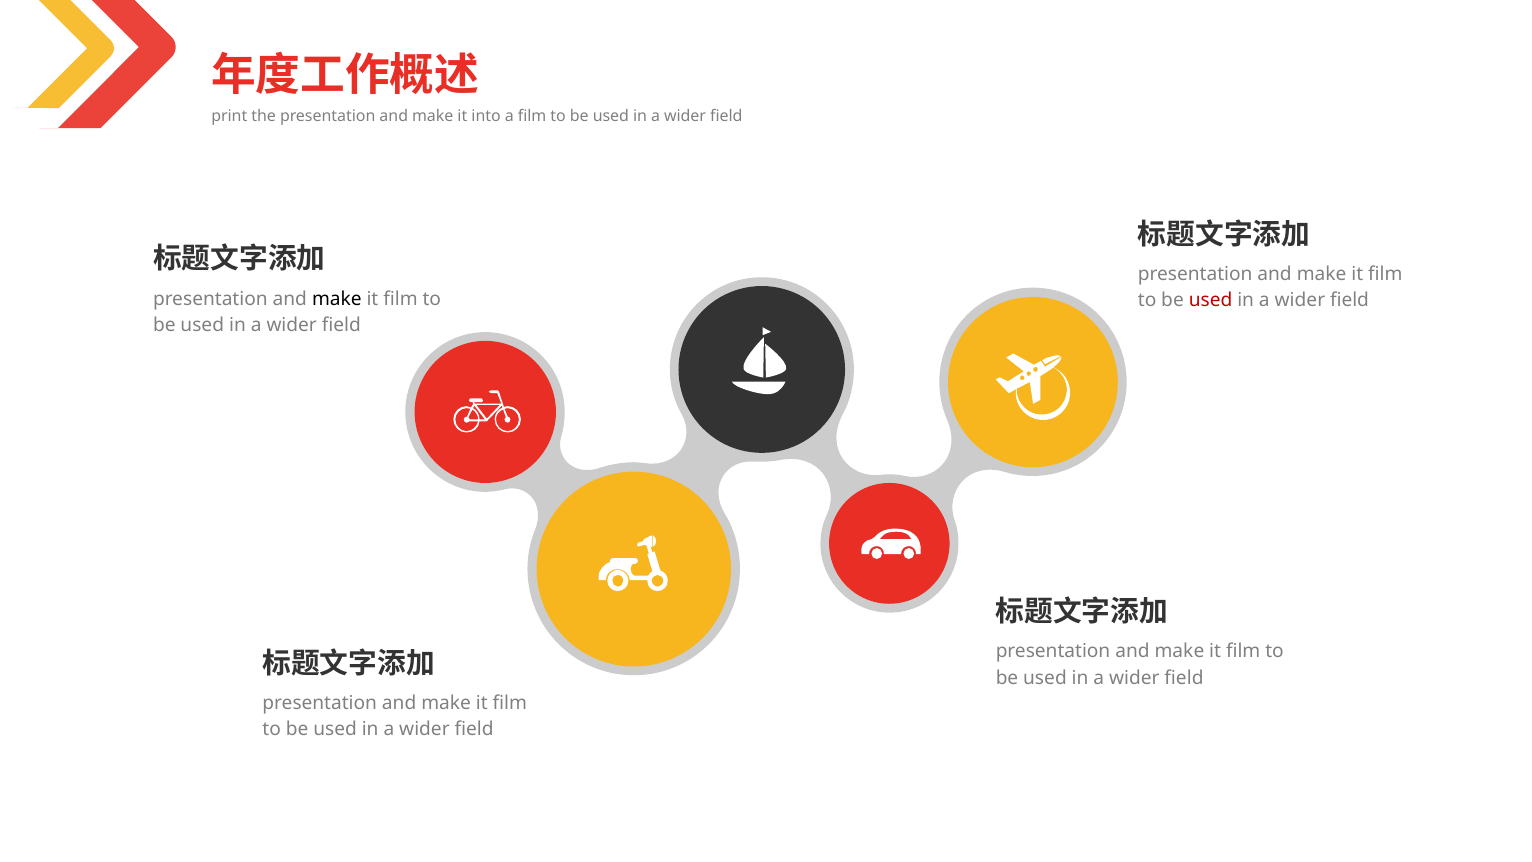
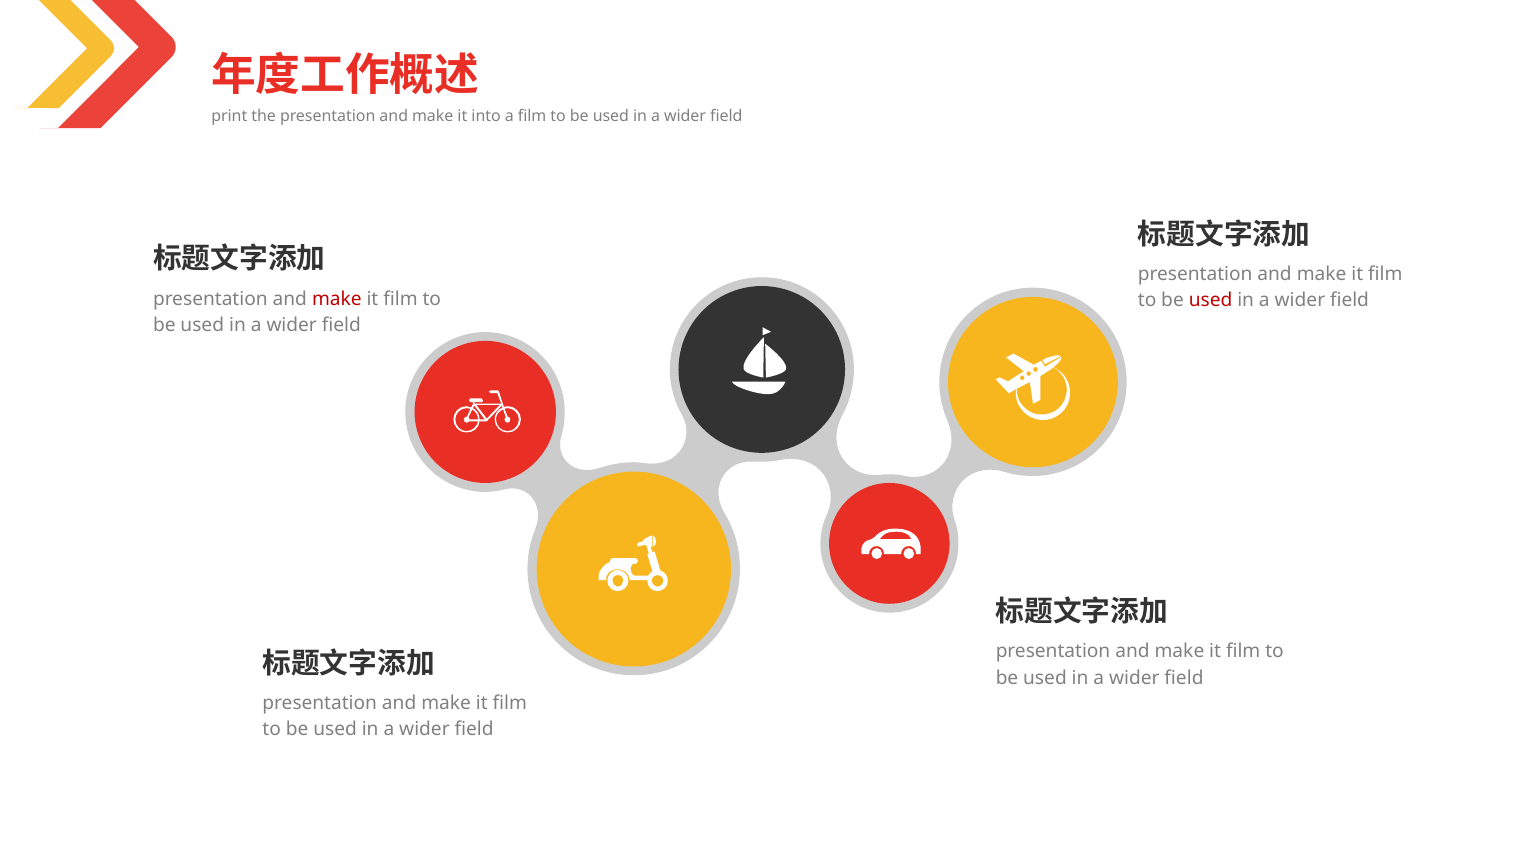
make at (337, 299) colour: black -> red
